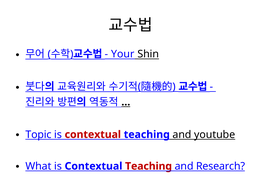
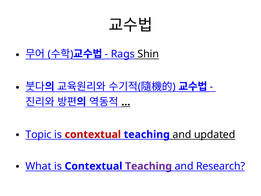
Your: Your -> Rags
youtube: youtube -> updated
Teaching at (149, 166) colour: red -> purple
